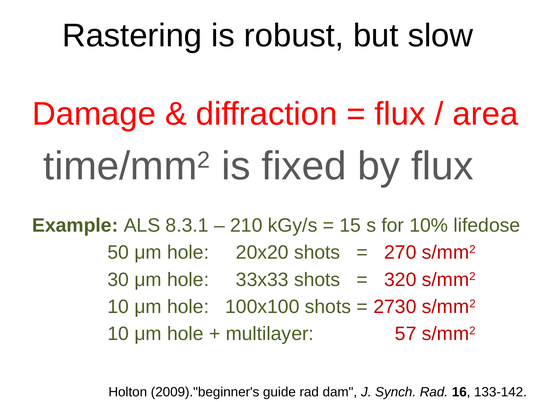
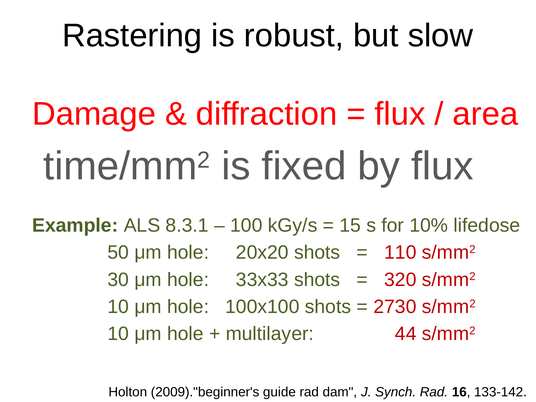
210: 210 -> 100
270: 270 -> 110
57: 57 -> 44
